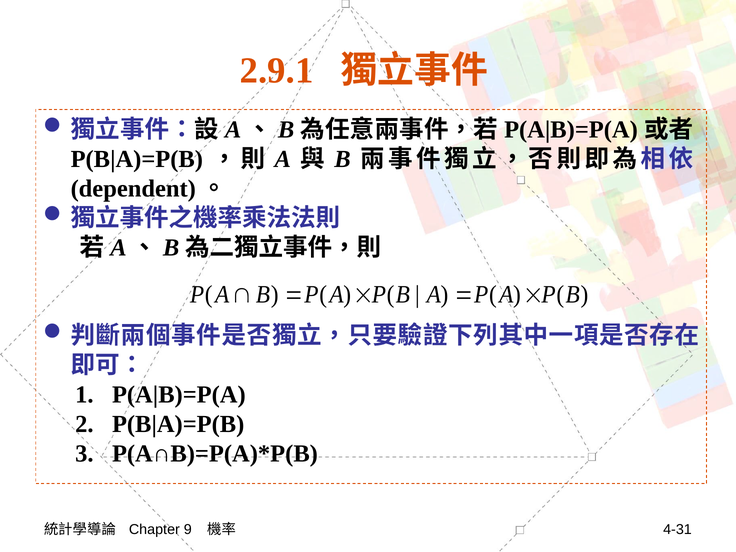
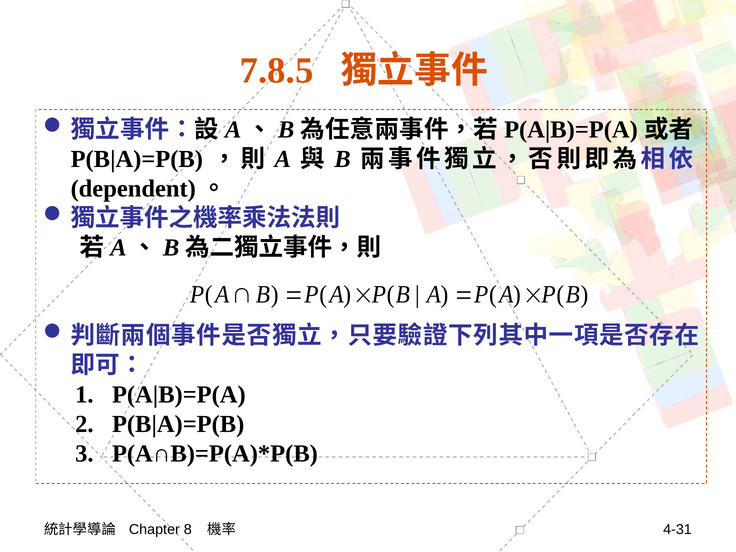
2.9.1: 2.9.1 -> 7.8.5
9: 9 -> 8
